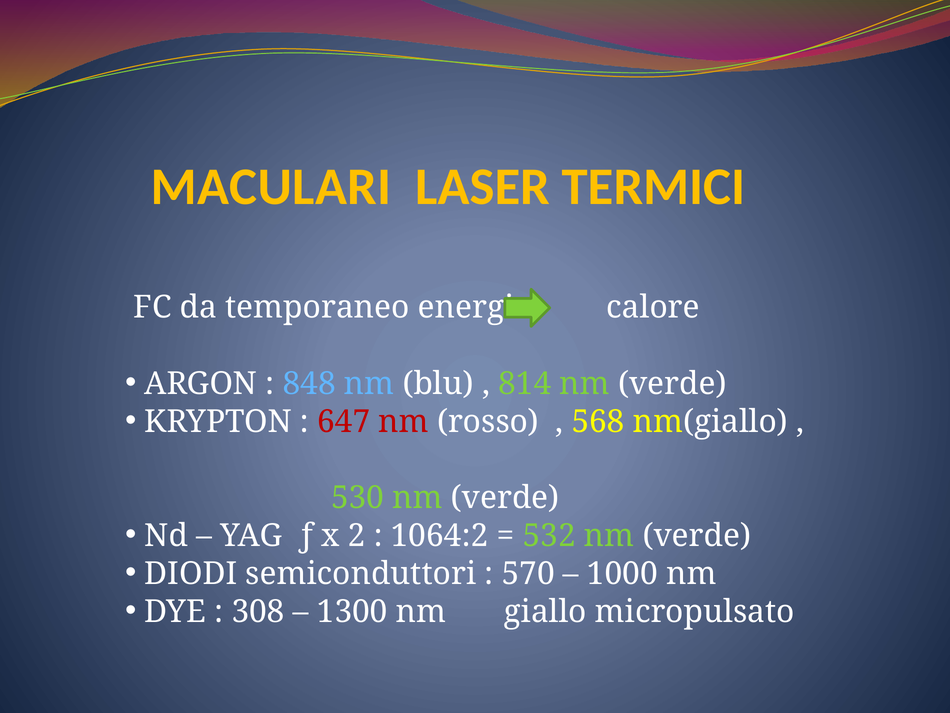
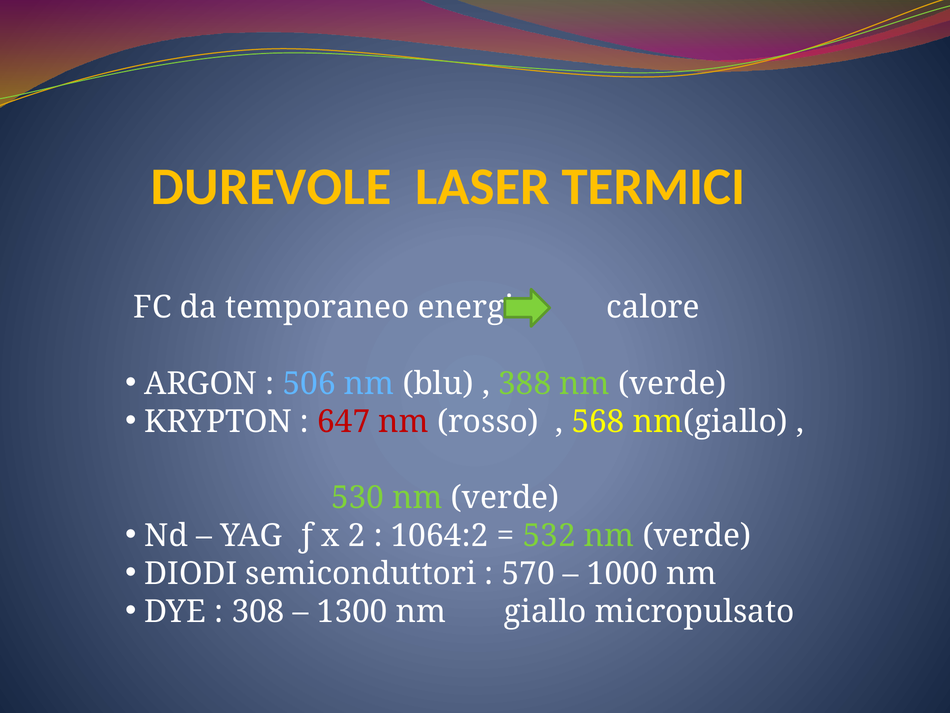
MACULARI: MACULARI -> DUREVOLE
848: 848 -> 506
814: 814 -> 388
